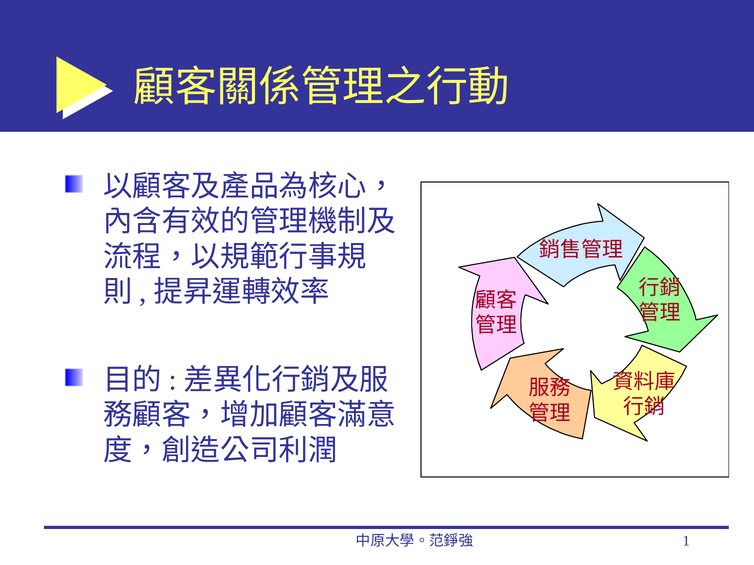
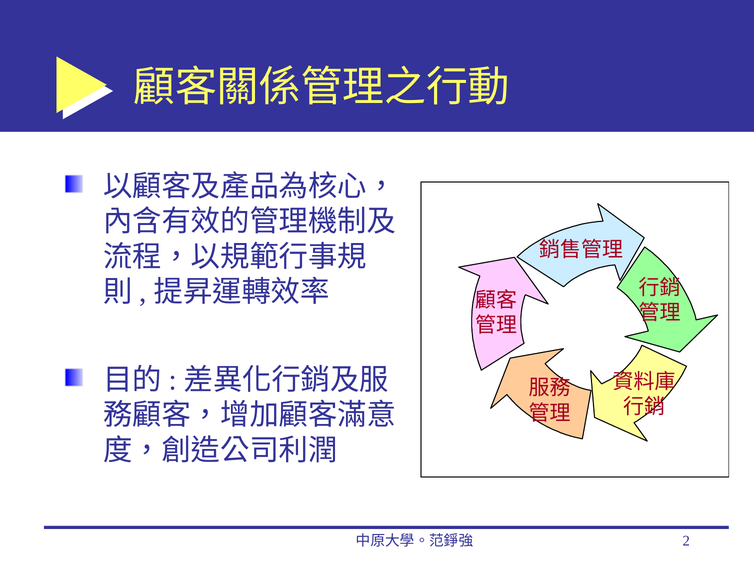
1: 1 -> 2
